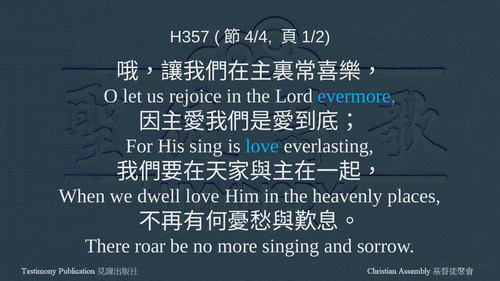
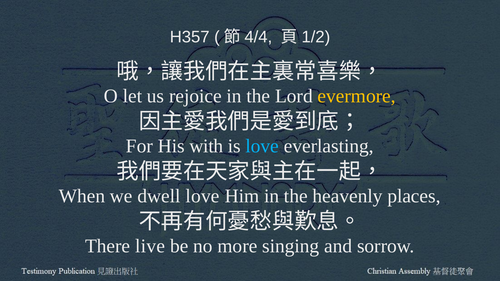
evermore colour: light blue -> yellow
sing: sing -> with
roar: roar -> live
